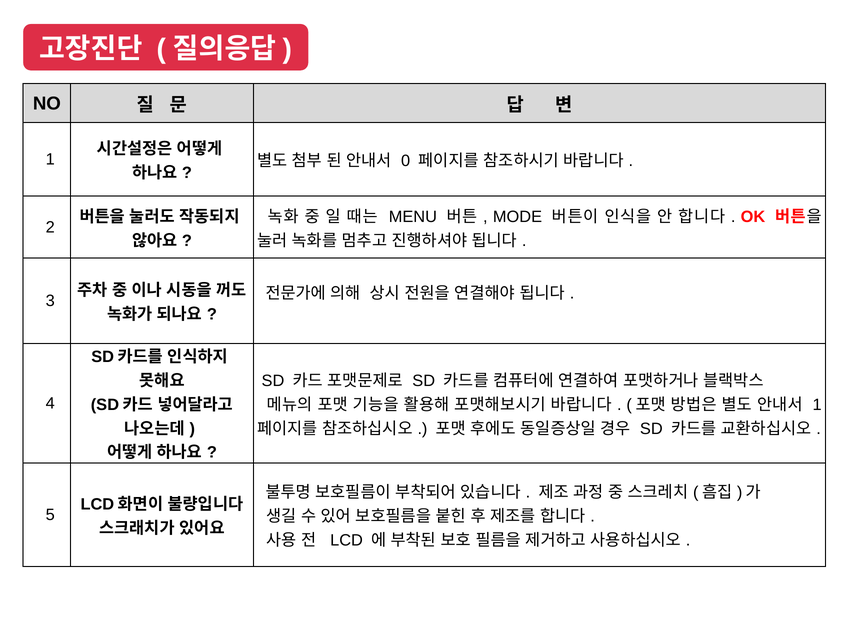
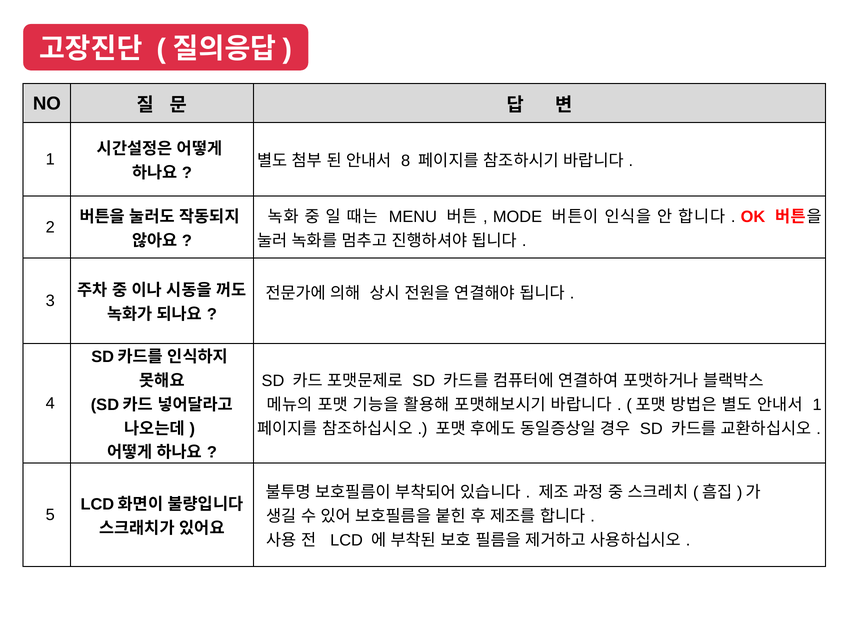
0: 0 -> 8
